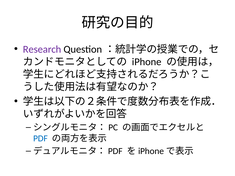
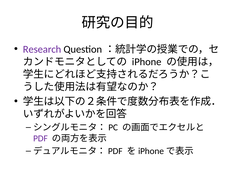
PDF colour: blue -> purple
